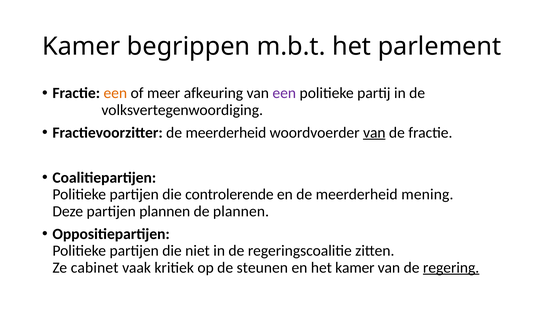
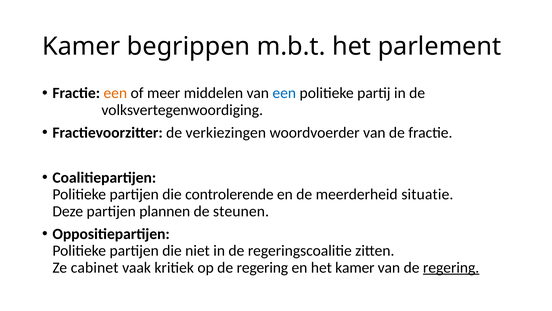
afkeuring: afkeuring -> middelen
een at (284, 93) colour: purple -> blue
Fractievoorzitter de meerderheid: meerderheid -> verkiezingen
van at (374, 132) underline: present -> none
mening: mening -> situatie
de plannen: plannen -> steunen
op de steunen: steunen -> regering
